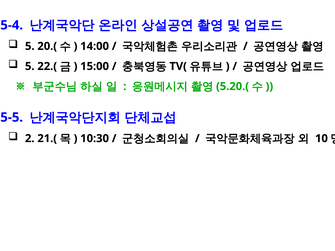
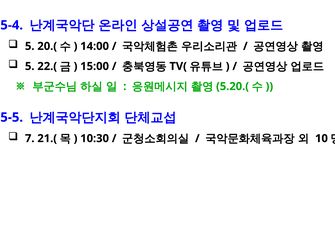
2: 2 -> 7
